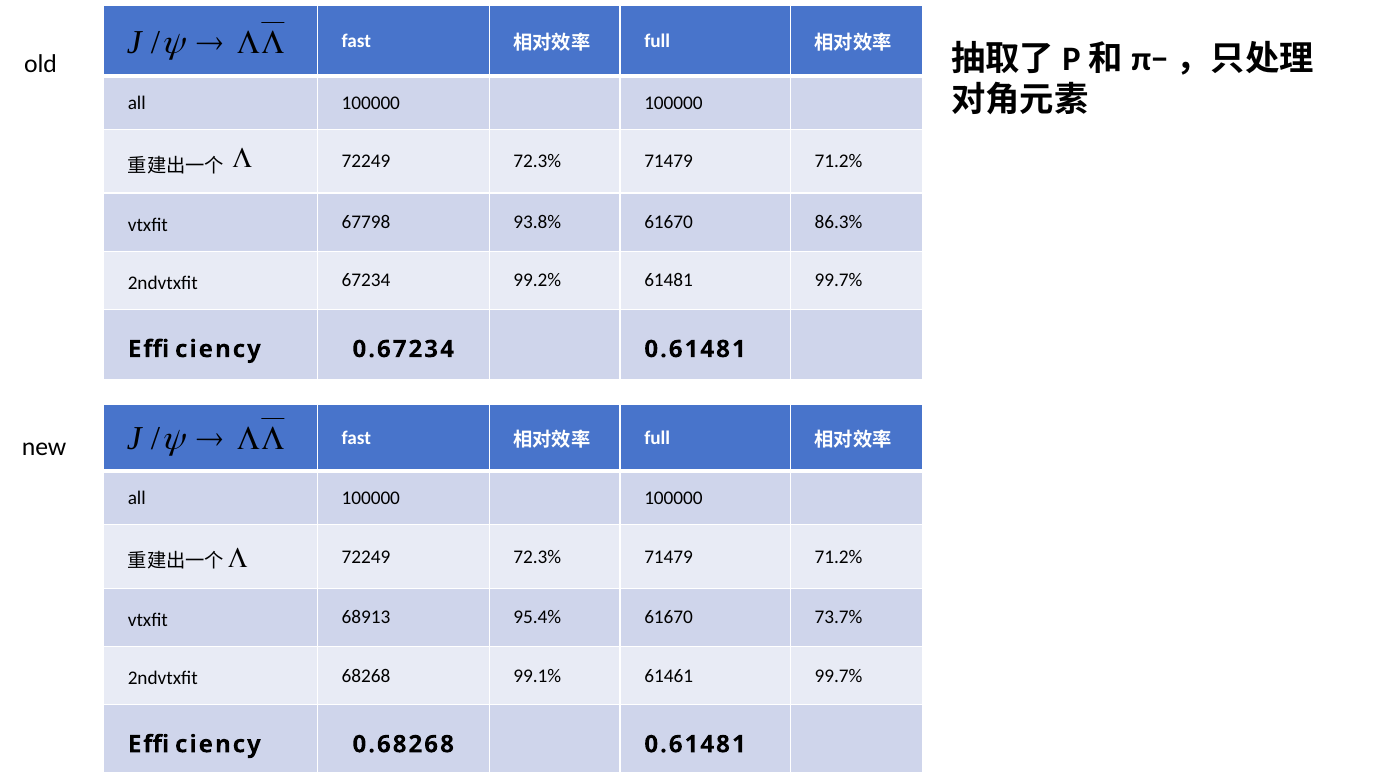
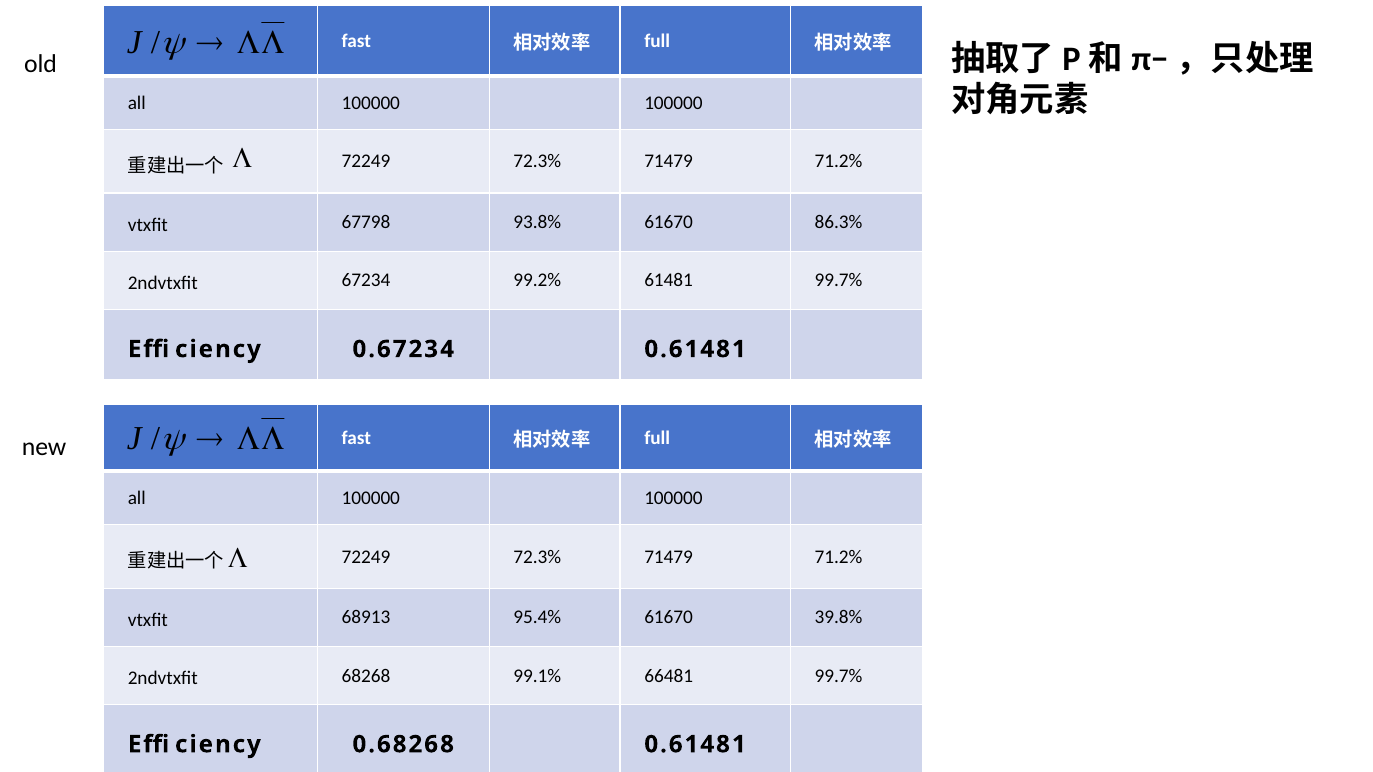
73.7%: 73.7% -> 39.8%
61461: 61461 -> 66481
